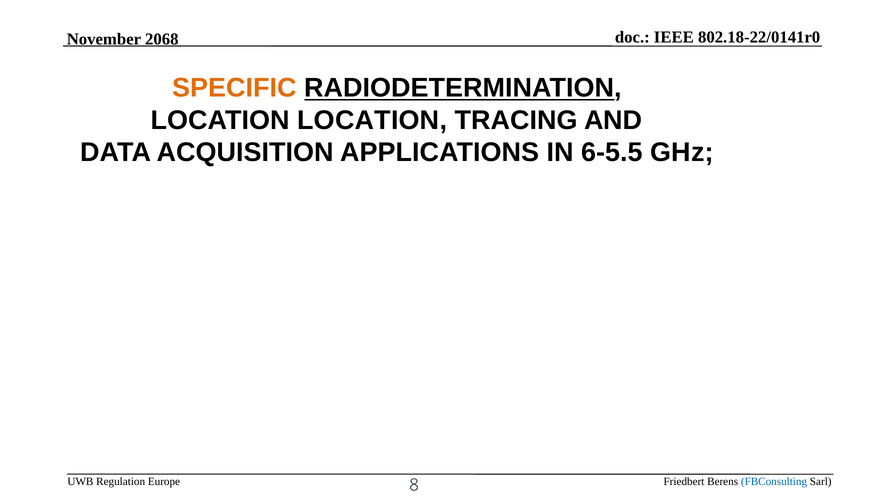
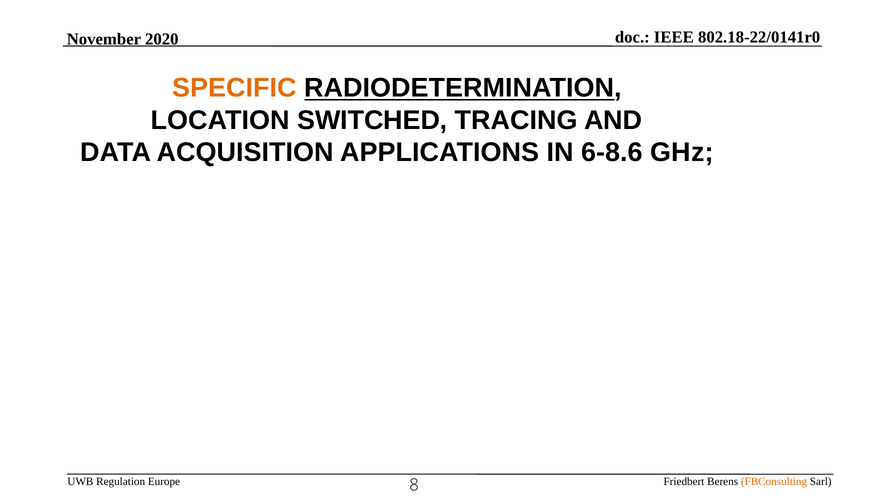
2068: 2068 -> 2020
LOCATION LOCATION: LOCATION -> SWITCHED
6-5.5: 6-5.5 -> 6-8.6
FBConsulting colour: blue -> orange
